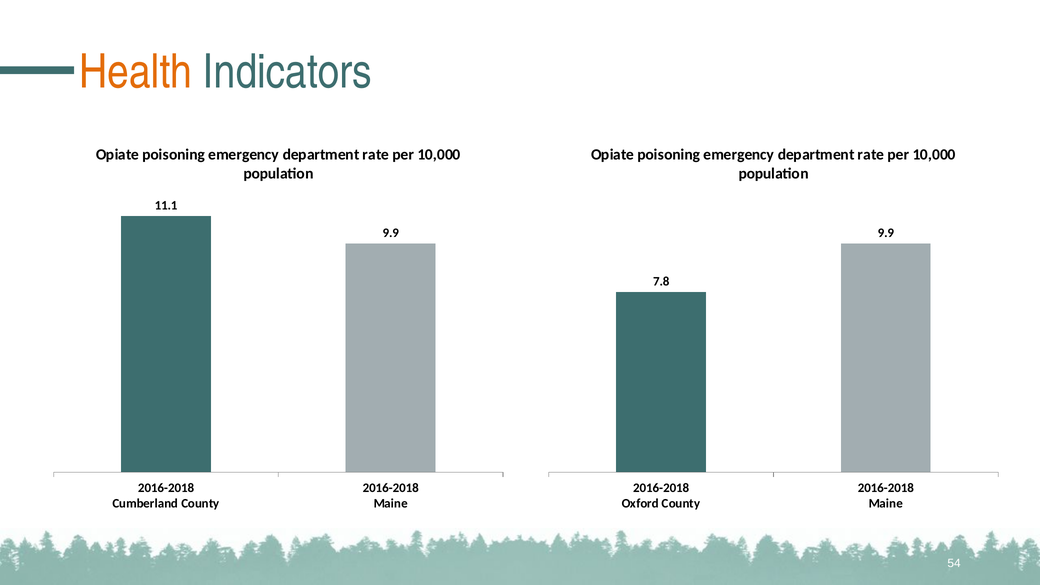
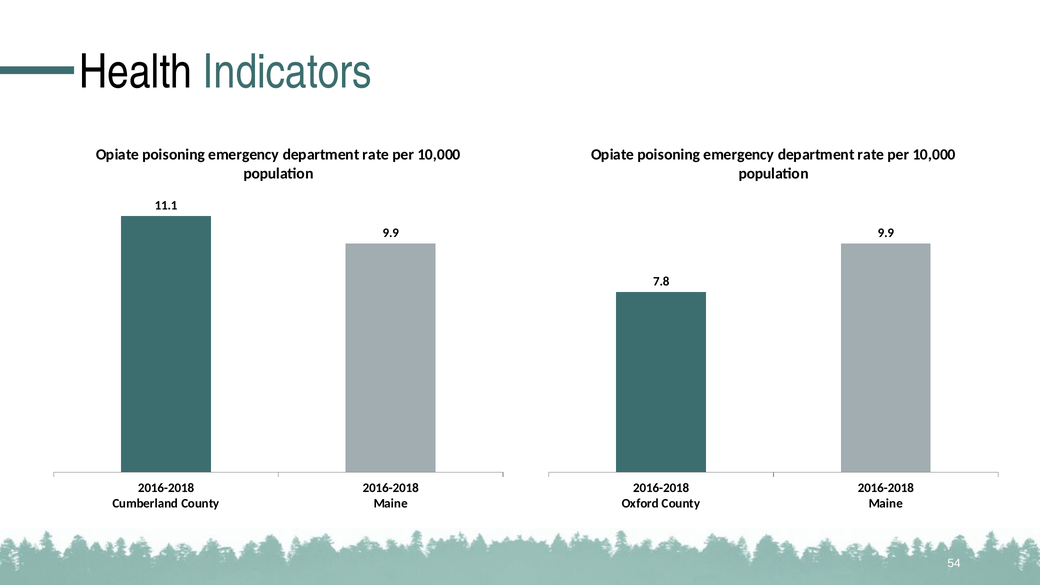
Health colour: orange -> black
